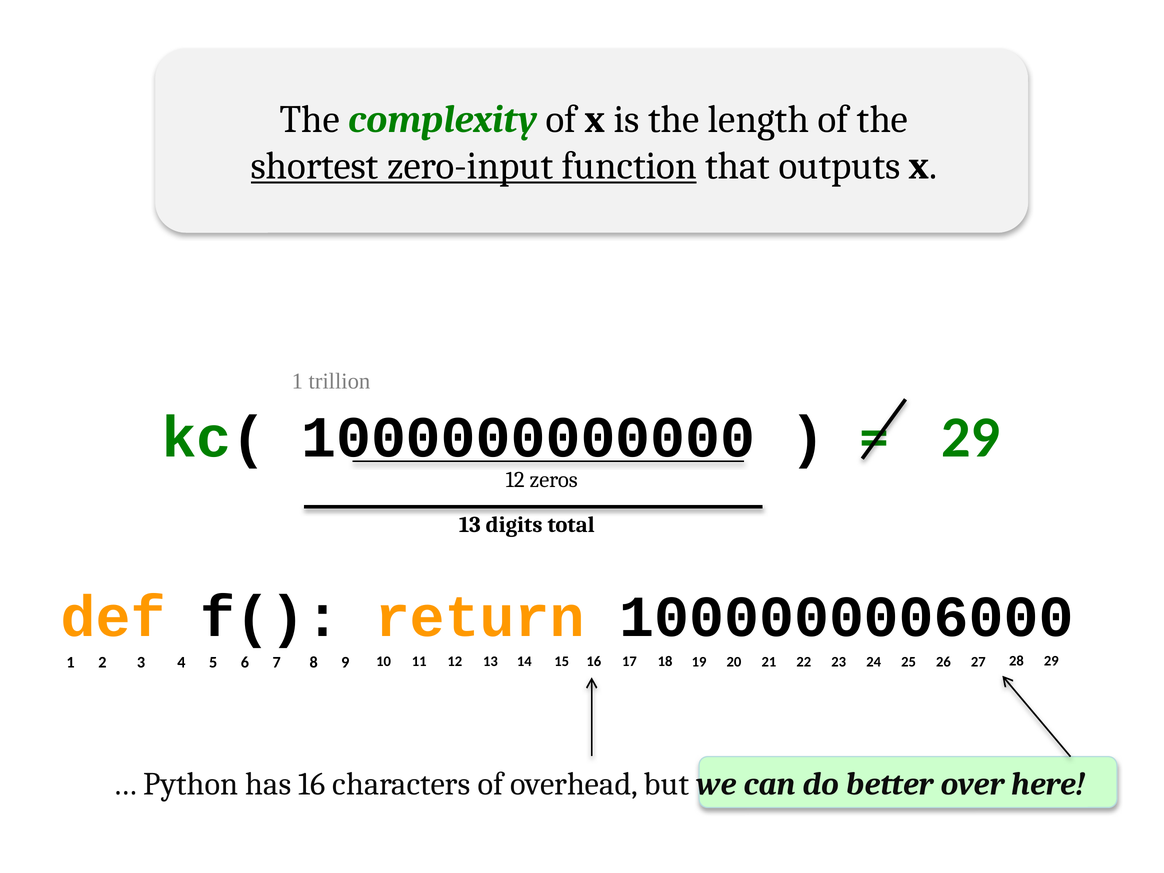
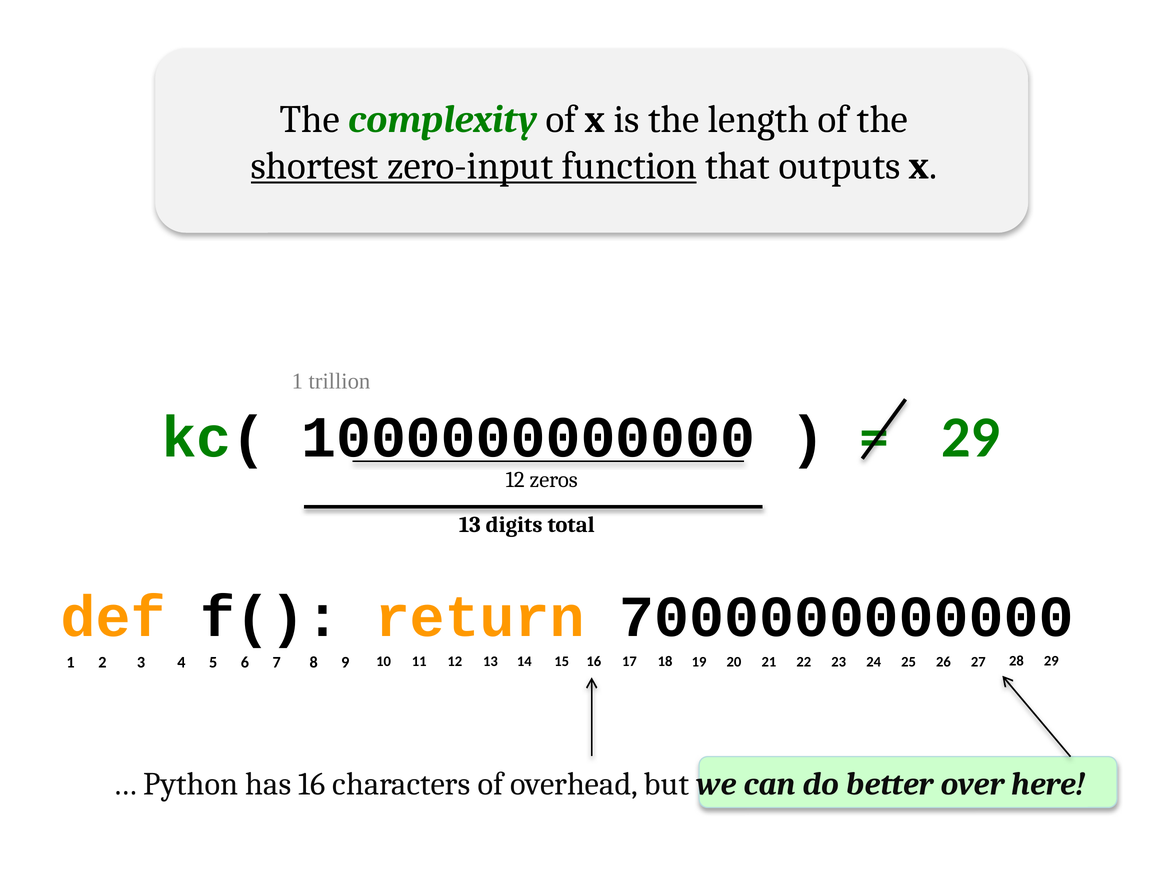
1000000006000: 1000000006000 -> 7000000000000
